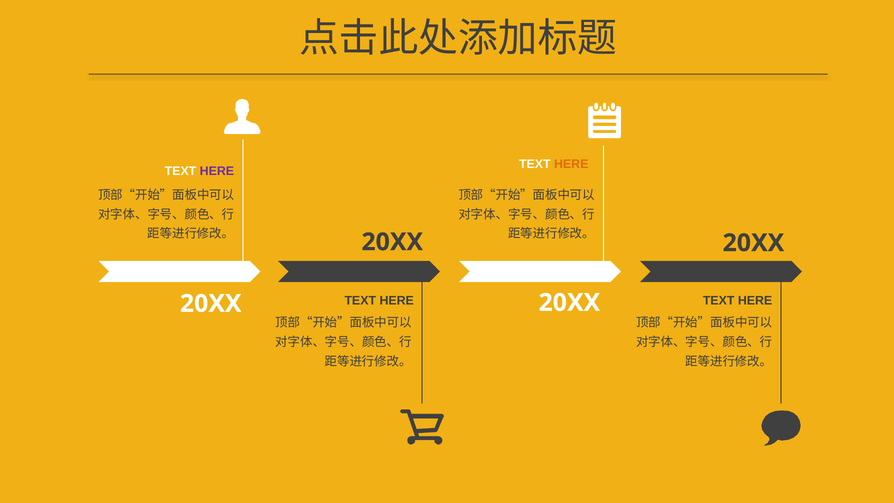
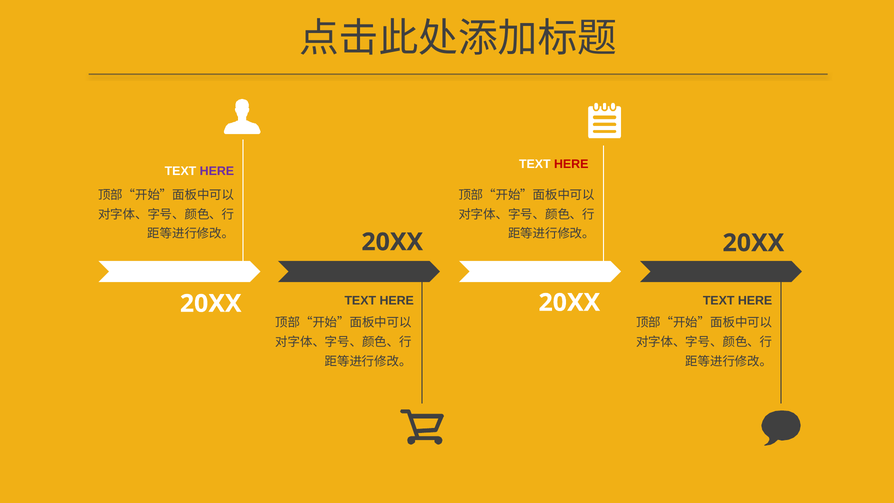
HERE at (571, 164) colour: orange -> red
